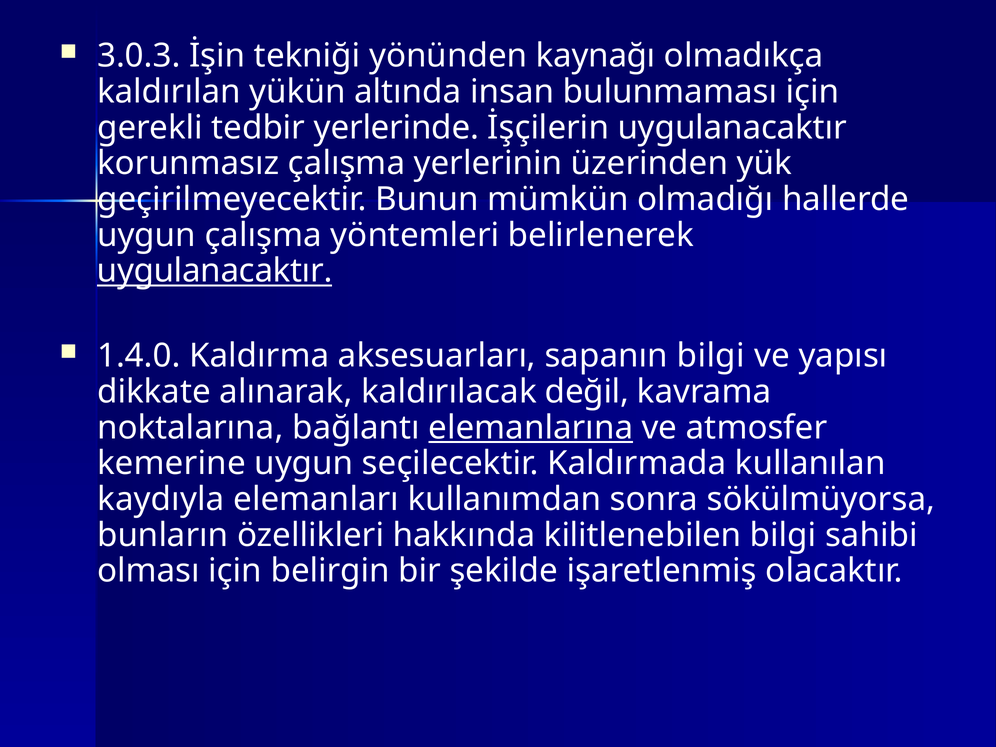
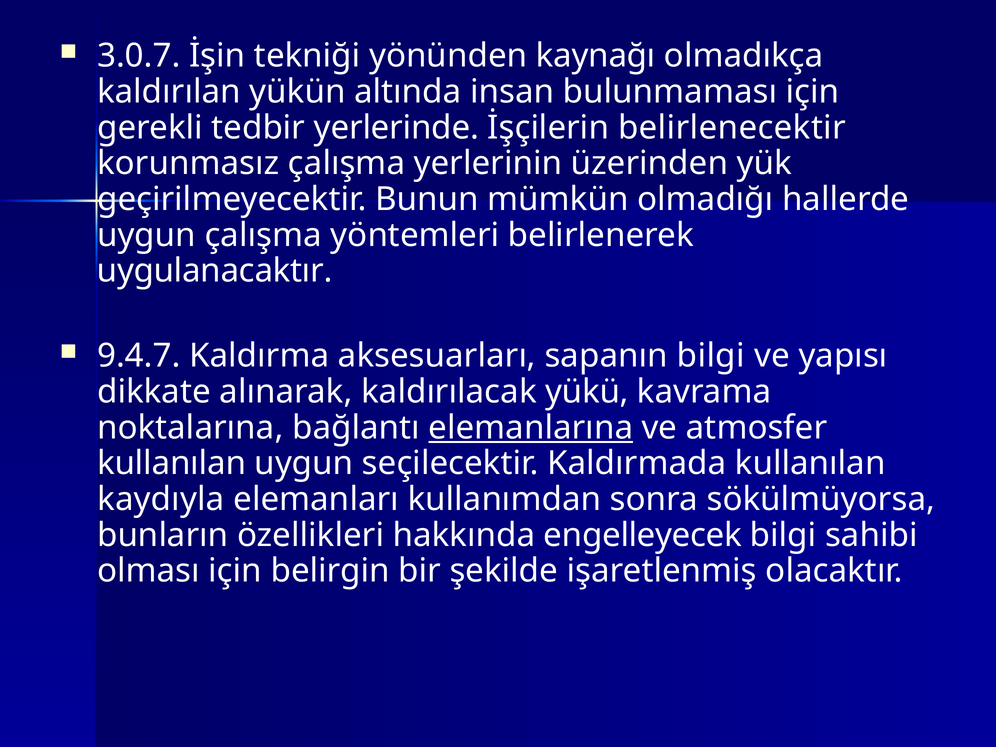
3.0.3: 3.0.3 -> 3.0.7
İşçilerin uygulanacaktır: uygulanacaktır -> belirlenecektir
uygulanacaktır at (215, 271) underline: present -> none
1.4.0: 1.4.0 -> 9.4.7
değil: değil -> yükü
kemerine at (171, 463): kemerine -> kullanılan
kilitlenebilen: kilitlenebilen -> engelleyecek
